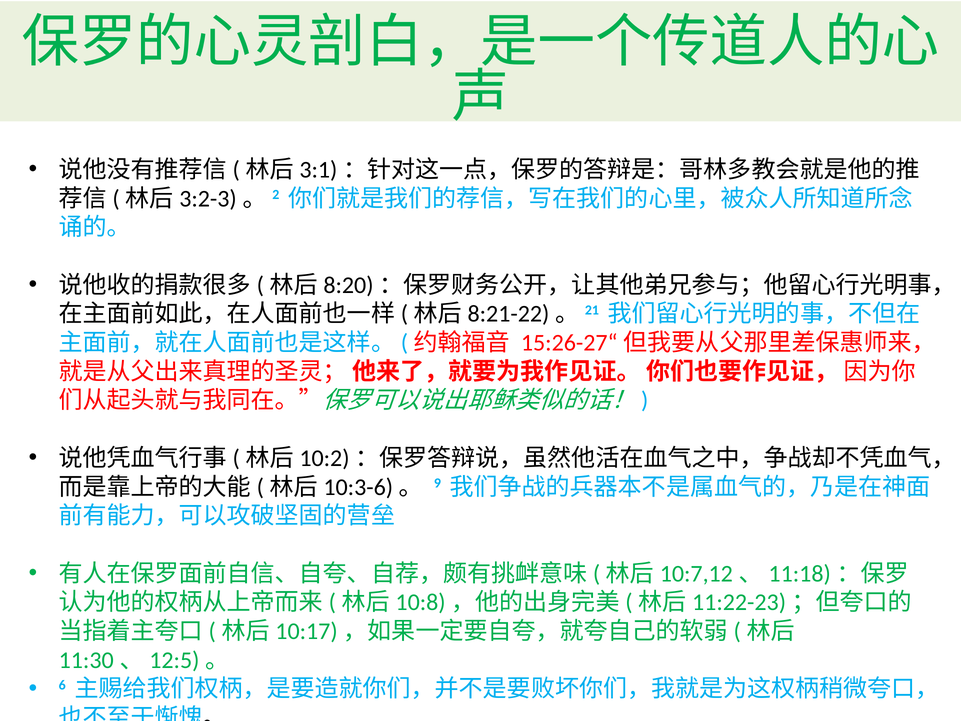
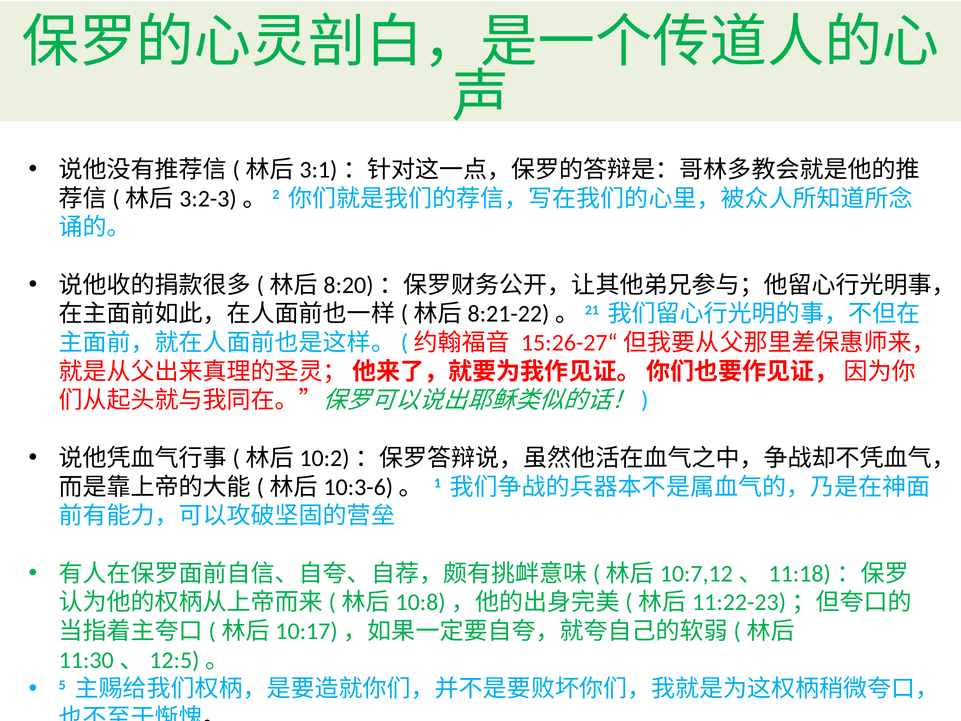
9: 9 -> 1
6: 6 -> 5
